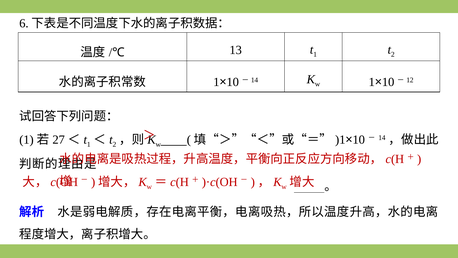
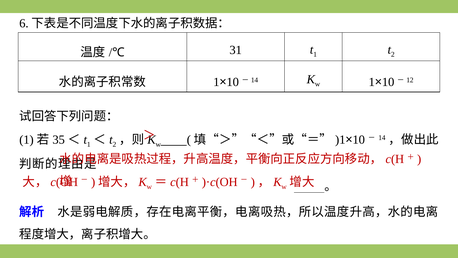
13: 13 -> 31
27: 27 -> 35
